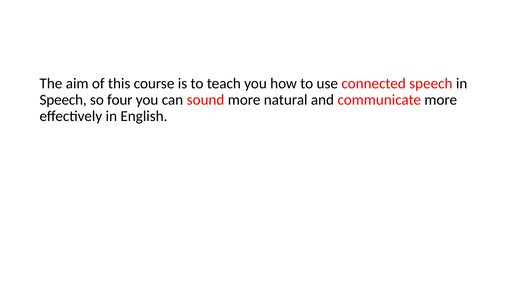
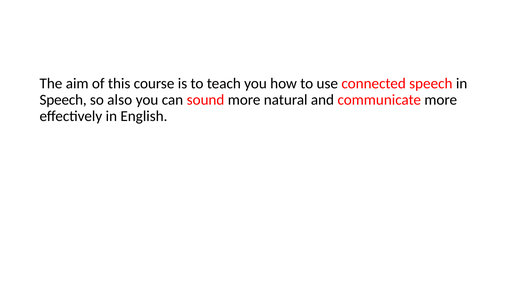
four: four -> also
